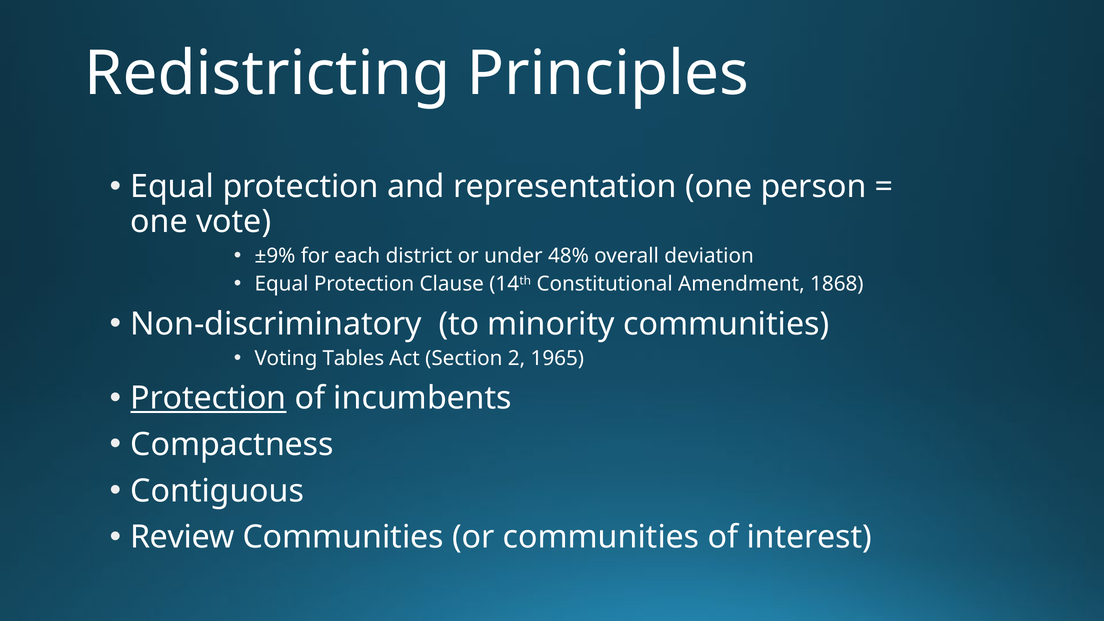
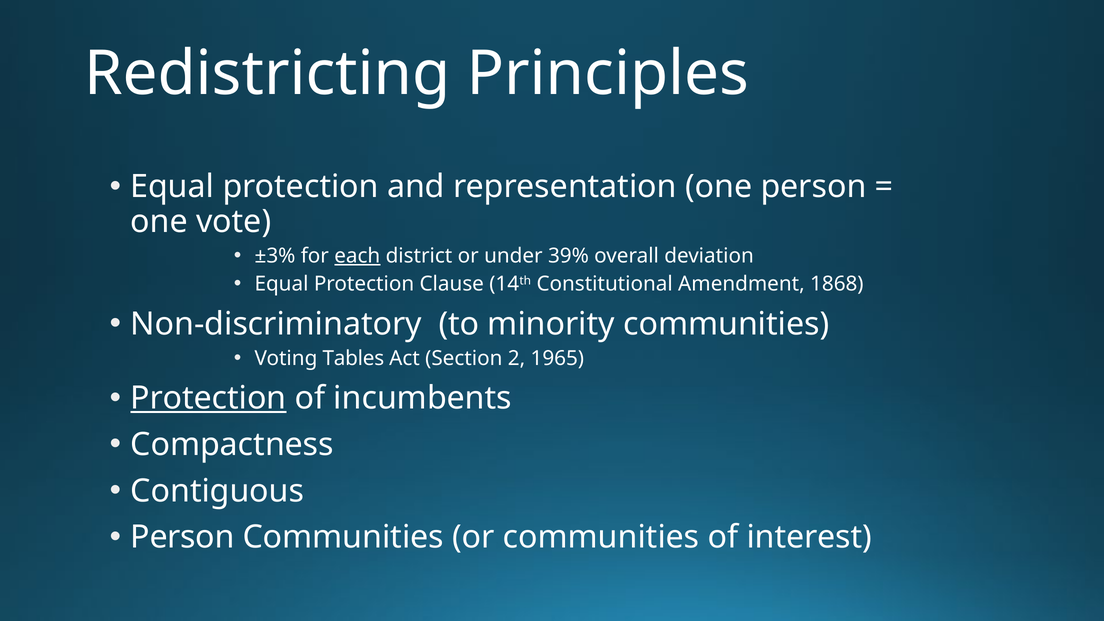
±9%: ±9% -> ±3%
each underline: none -> present
48%: 48% -> 39%
Review at (182, 537): Review -> Person
